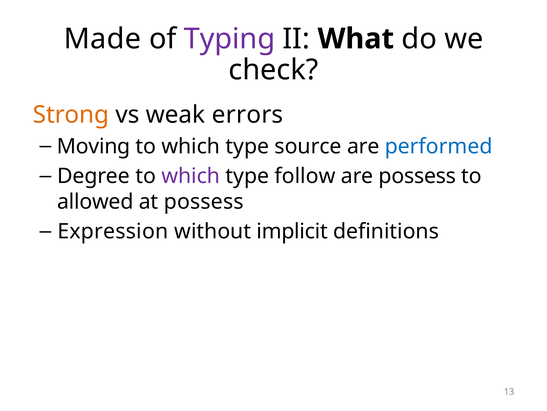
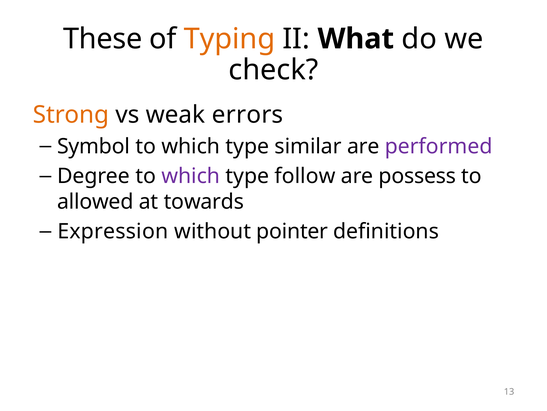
Made: Made -> These
Typing colour: purple -> orange
Moving: Moving -> Symbol
source: source -> similar
performed colour: blue -> purple
at possess: possess -> towards
implicit: implicit -> pointer
